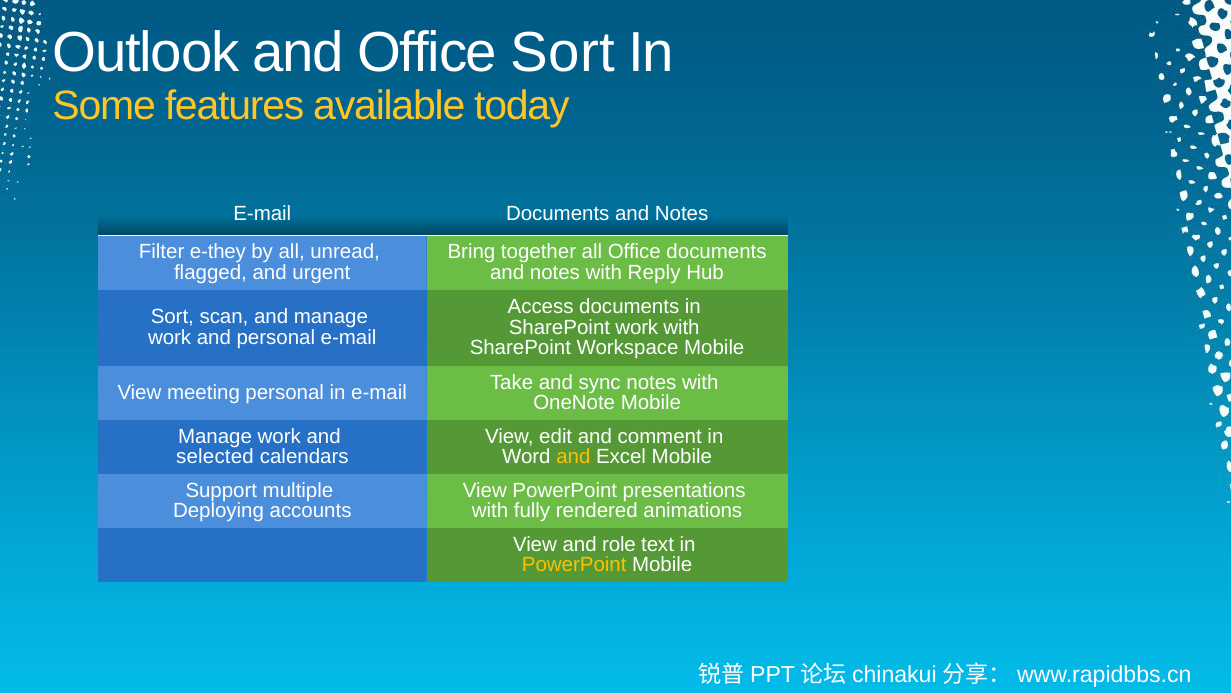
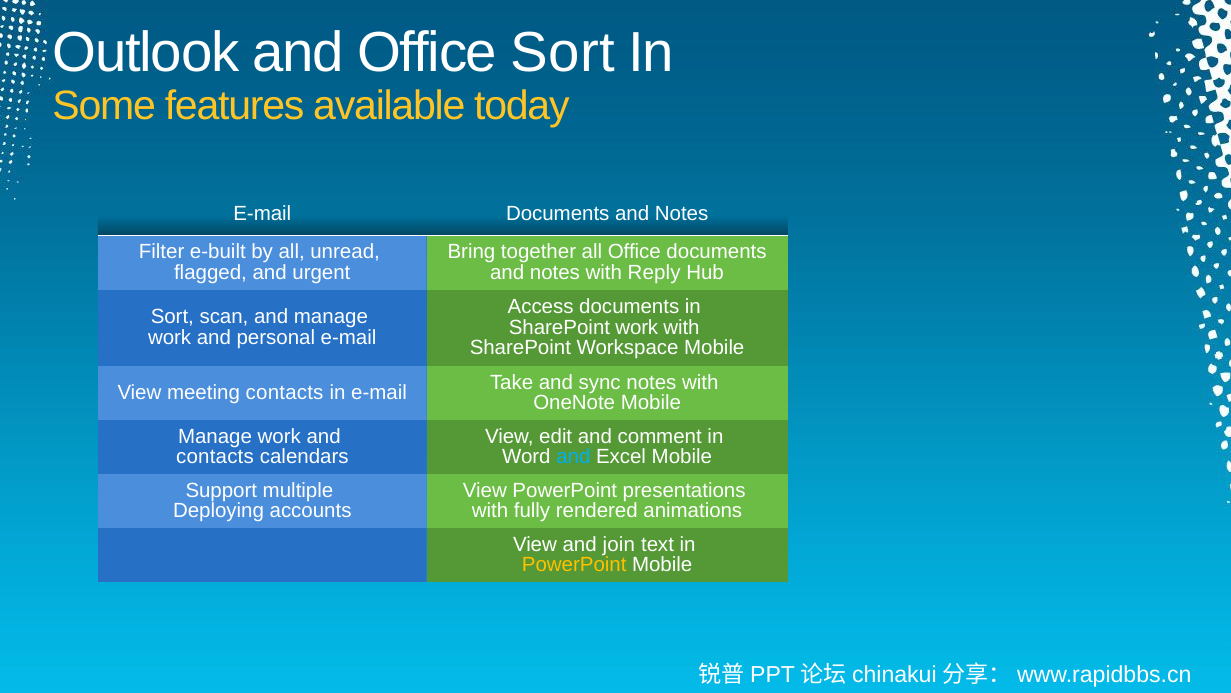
e-they: e-they -> e-built
meeting personal: personal -> contacts
selected at (215, 457): selected -> contacts
and at (573, 457) colour: yellow -> light blue
role: role -> join
